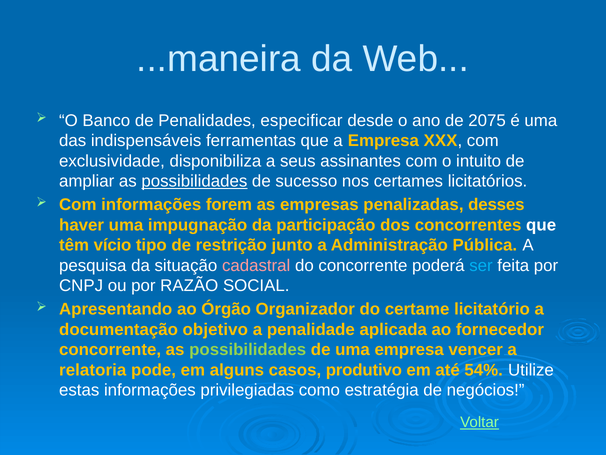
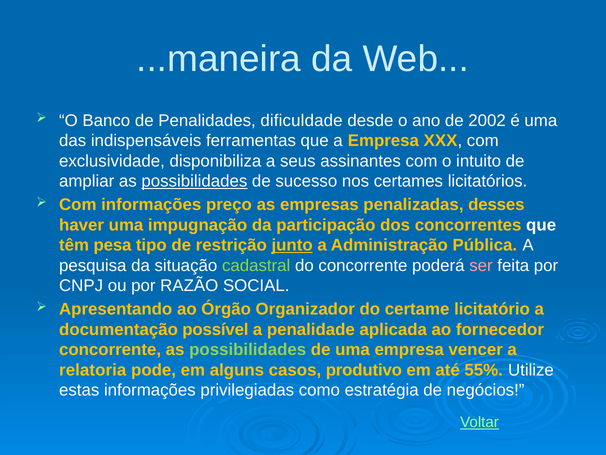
especificar: especificar -> dificuldade
2075: 2075 -> 2002
forem: forem -> preço
vício: vício -> pesa
junto underline: none -> present
cadastral colour: pink -> light green
ser colour: light blue -> pink
objetivo: objetivo -> possível
54%: 54% -> 55%
